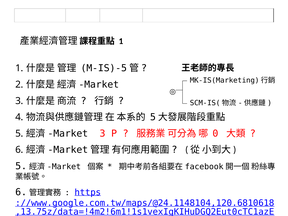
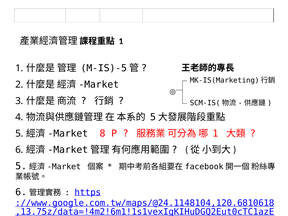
3 at (102, 133): 3 -> 8
0 at (215, 133): 0 -> 1
